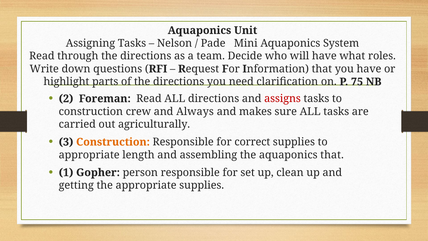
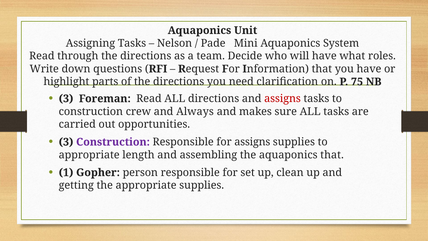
2 at (66, 99): 2 -> 3
agriculturally: agriculturally -> opportunities
Construction at (113, 142) colour: orange -> purple
for correct: correct -> assigns
